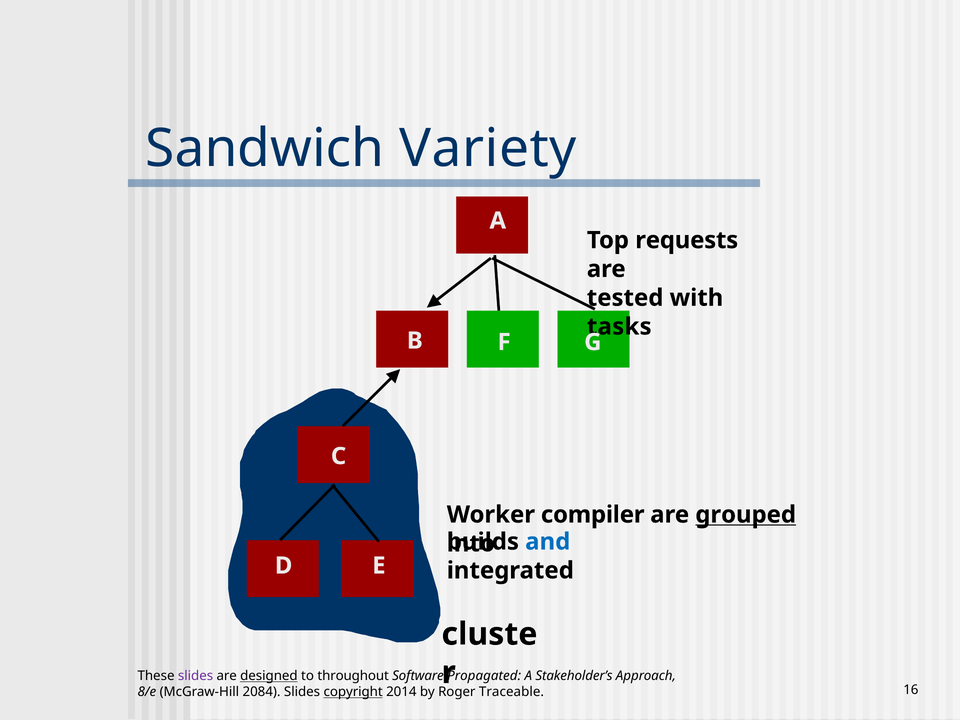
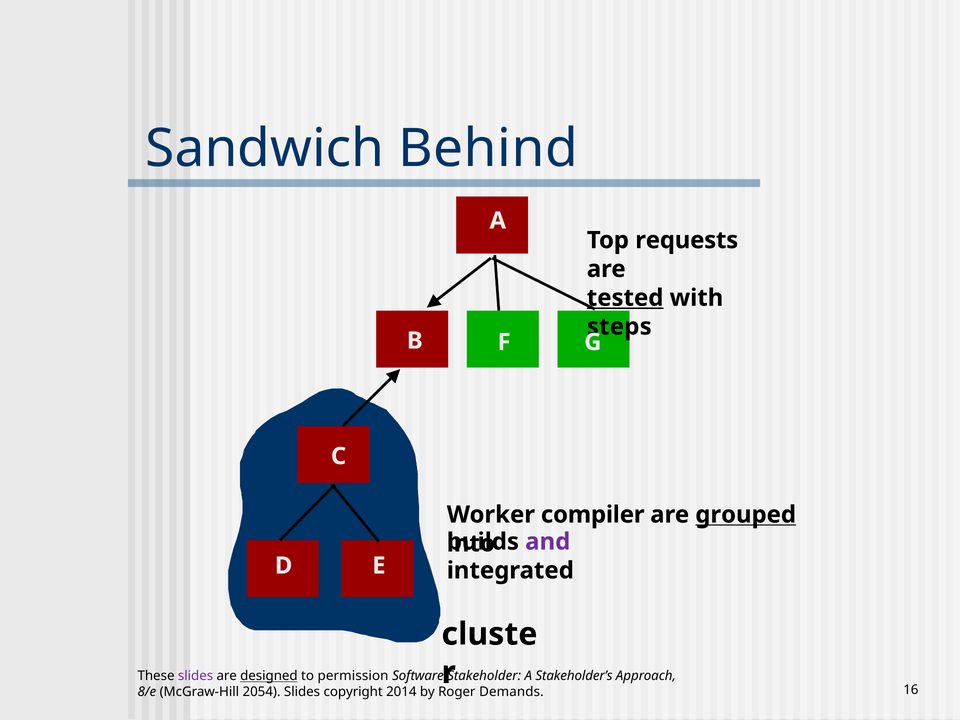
Variety: Variety -> Behind
tested underline: none -> present
tasks: tasks -> steps
and colour: blue -> purple
throughout: throughout -> permission
Propagated: Propagated -> Stakeholder
2084: 2084 -> 2054
copyright underline: present -> none
Traceable: Traceable -> Demands
